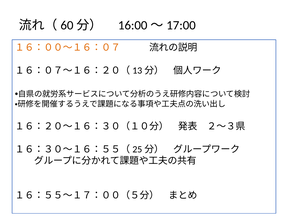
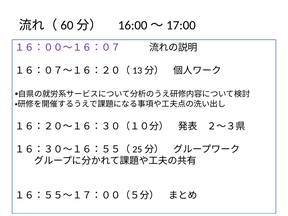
１６：００～１６：０７ colour: orange -> purple
